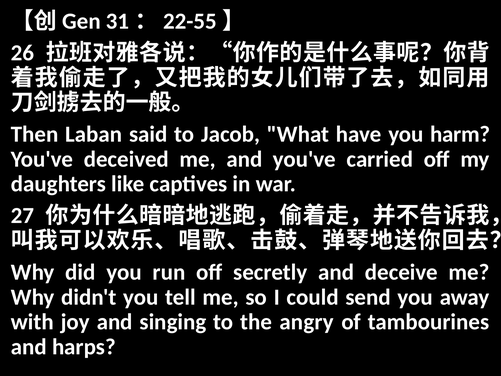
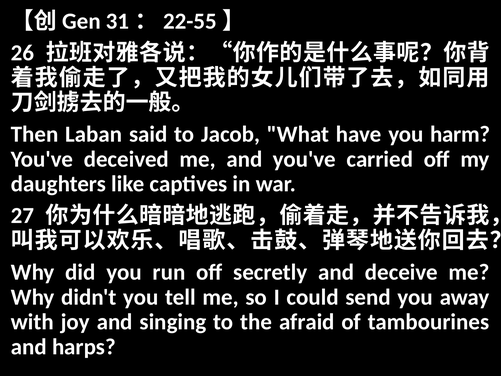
angry: angry -> afraid
